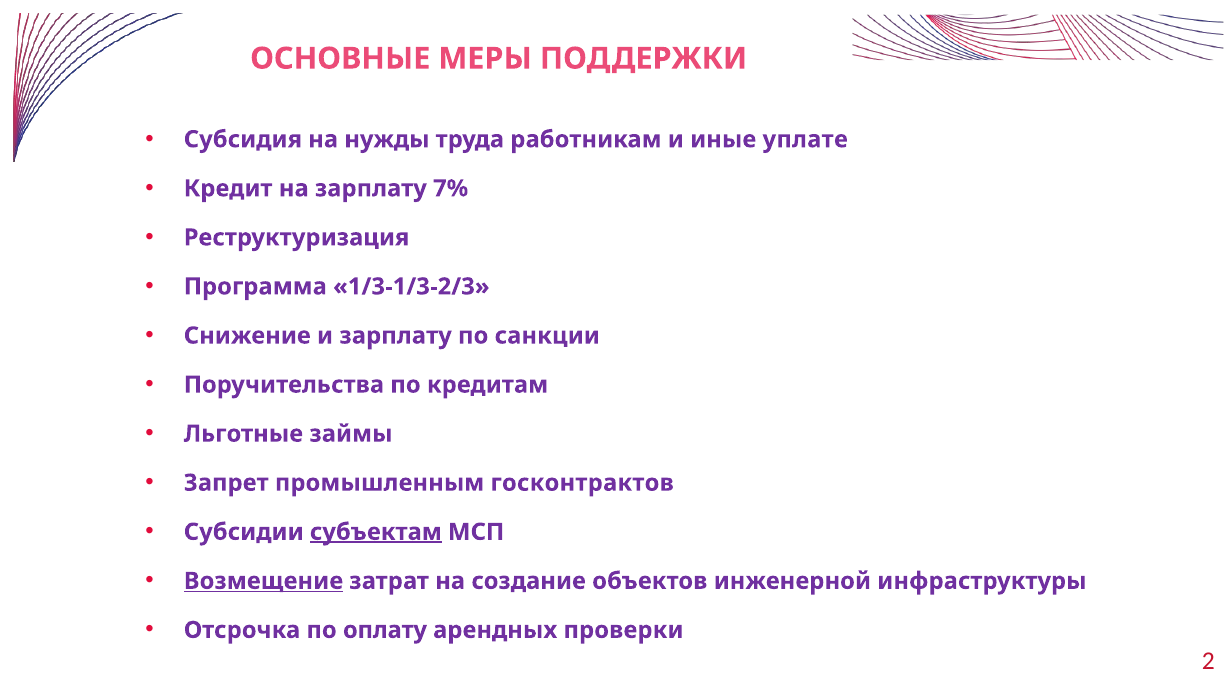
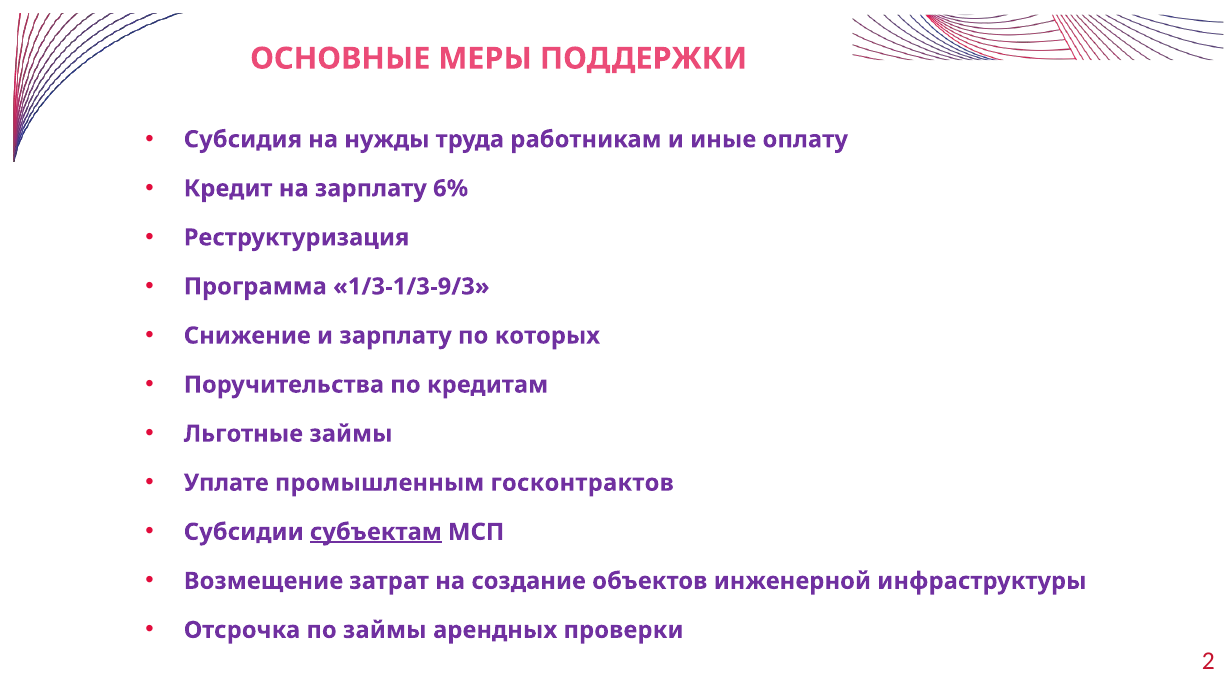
уплате: уплате -> оплату
7%: 7% -> 6%
1/3-1/3-2/3: 1/3-1/3-2/3 -> 1/3-1/3-9/3
санкции: санкции -> которых
Запрет: Запрет -> Уплате
Возмещение underline: present -> none
по оплату: оплату -> займы
